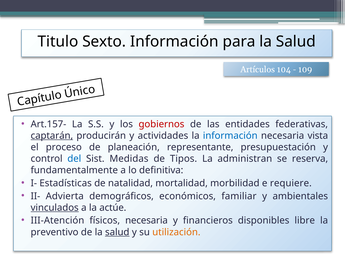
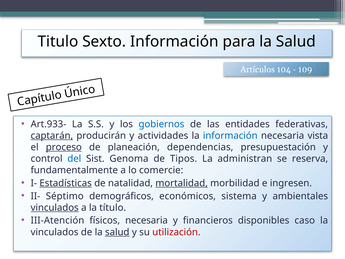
Art.157-: Art.157- -> Art.933-
gobiernos colour: red -> blue
proceso underline: none -> present
representante: representante -> dependencias
Medidas: Medidas -> Genoma
definitiva: definitiva -> comercie
Estadísticas underline: none -> present
mortalidad underline: none -> present
requiere: requiere -> ingresen
Advierta: Advierta -> Séptimo
familiar: familiar -> sistema
actúe: actúe -> título
libre: libre -> caso
preventivo at (55, 232): preventivo -> vinculados
utilización colour: orange -> red
